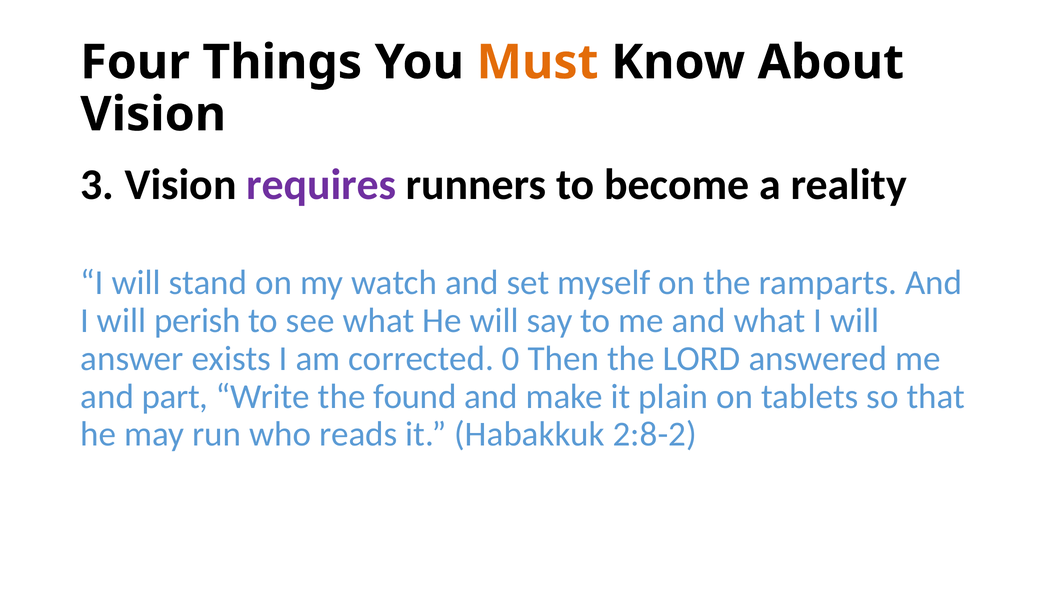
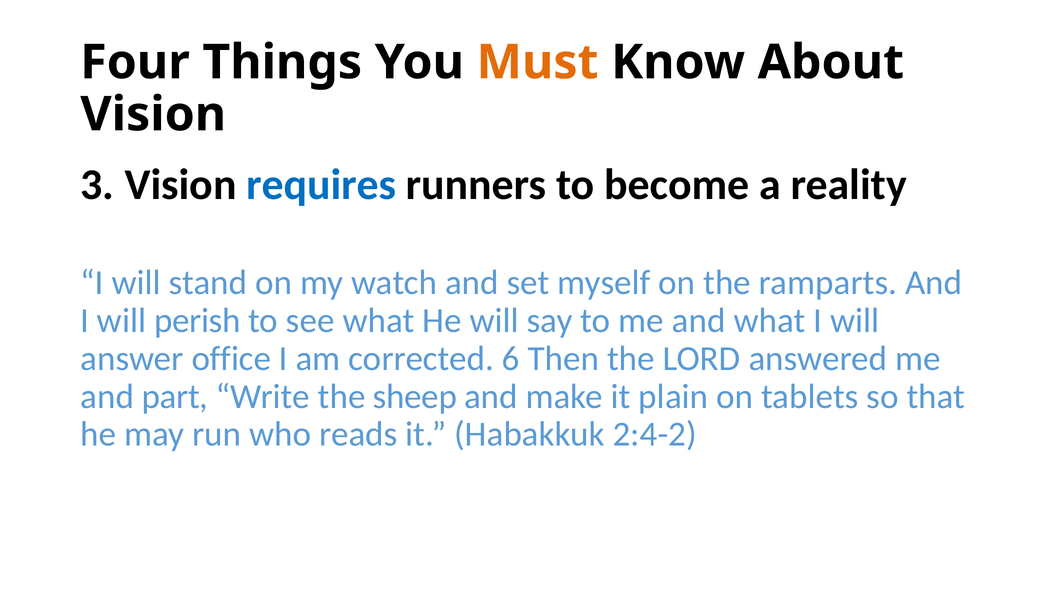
requires colour: purple -> blue
exists: exists -> office
0: 0 -> 6
found: found -> sheep
2:8-2: 2:8-2 -> 2:4-2
